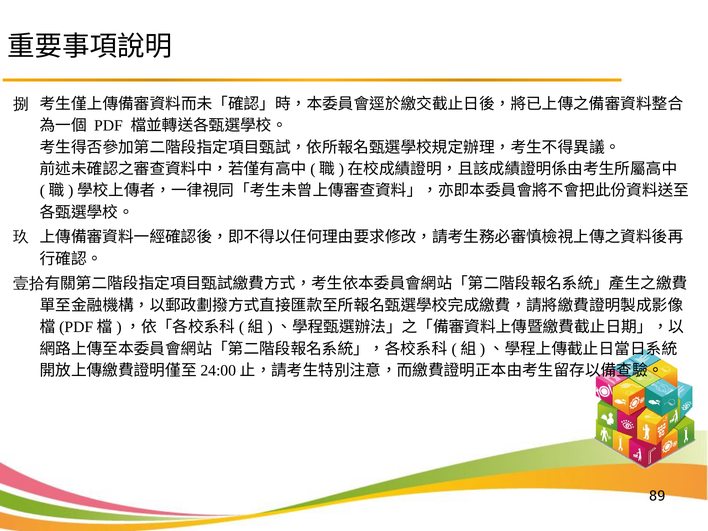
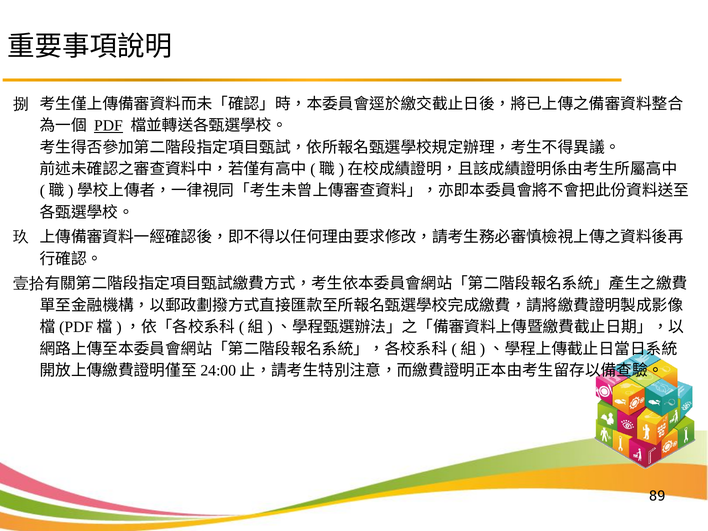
PDF underline: none -> present
